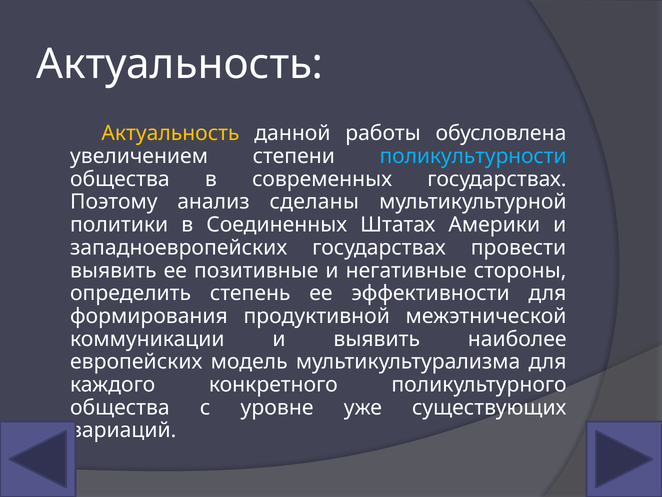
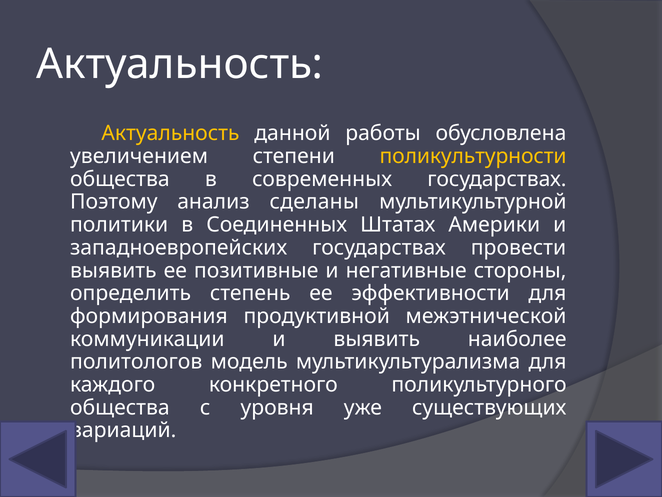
поликультурности colour: light blue -> yellow
европейских: европейских -> политологов
уровне: уровне -> уровня
